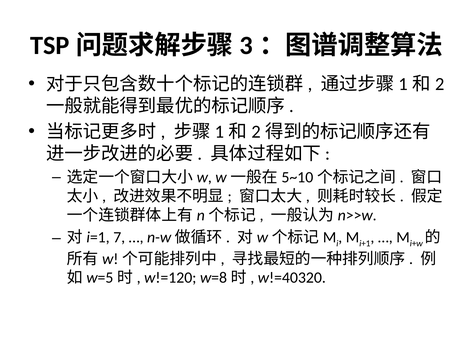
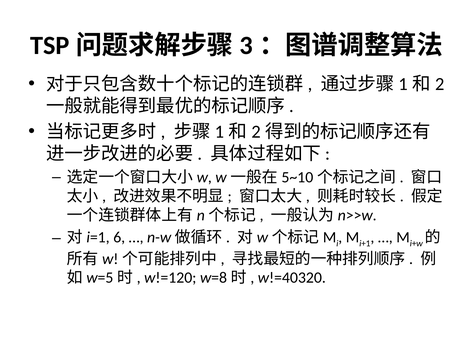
7: 7 -> 6
